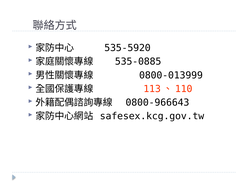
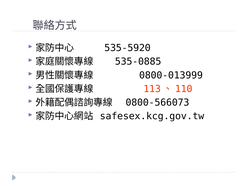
0800-966643: 0800-966643 -> 0800-566073
